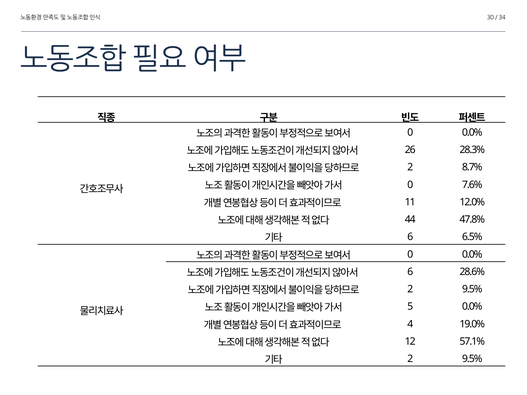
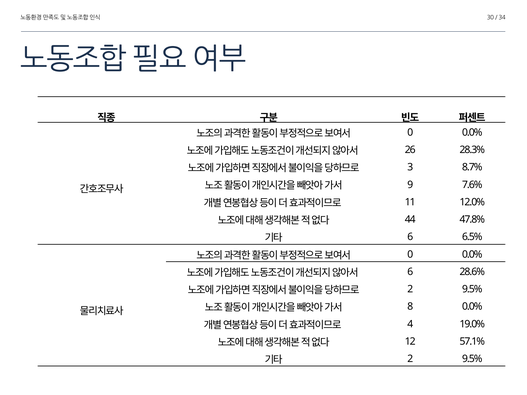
2 at (410, 167): 2 -> 3
0 at (410, 185): 0 -> 9
5: 5 -> 8
